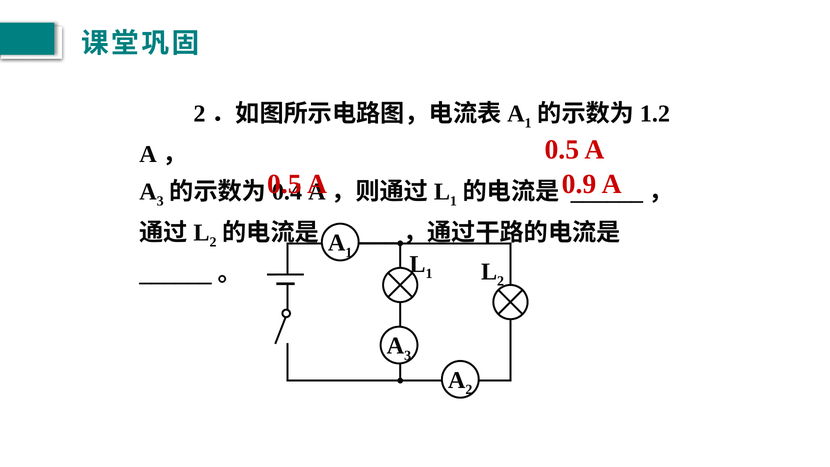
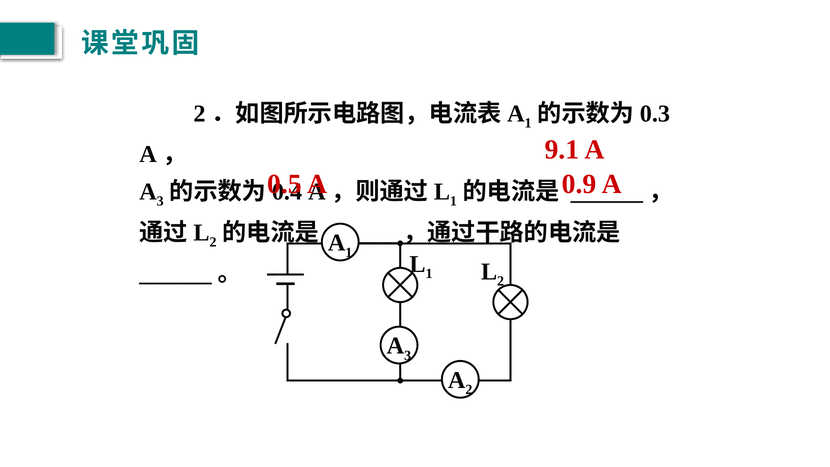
1.2: 1.2 -> 0.3
0.5 at (562, 150): 0.5 -> 9.1
